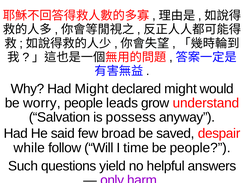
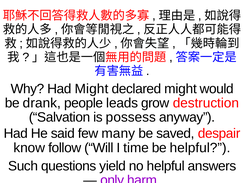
worry: worry -> drank
understand: understand -> destruction
broad: broad -> many
while: while -> know
be people: people -> helpful
